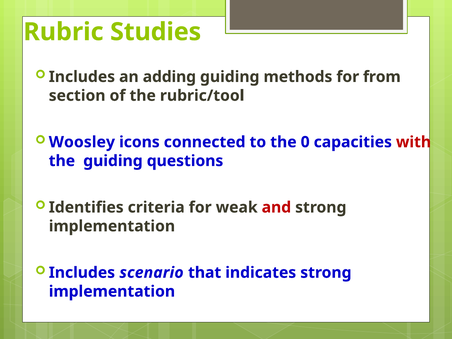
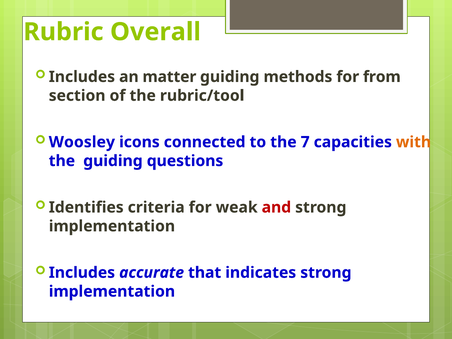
Studies: Studies -> Overall
adding: adding -> matter
0: 0 -> 7
with colour: red -> orange
scenario: scenario -> accurate
